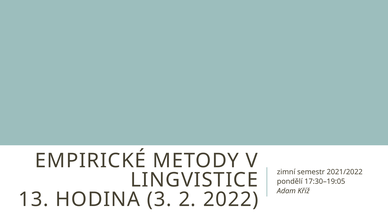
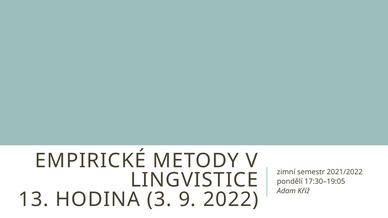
2: 2 -> 9
